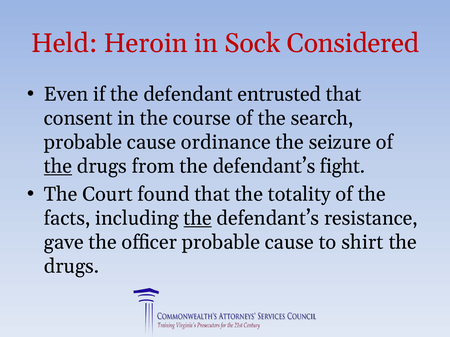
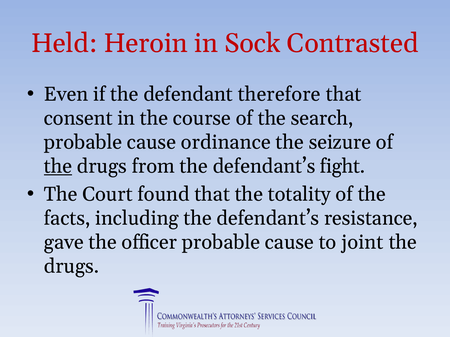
Considered: Considered -> Contrasted
entrusted: entrusted -> therefore
the at (198, 219) underline: present -> none
shirt: shirt -> joint
